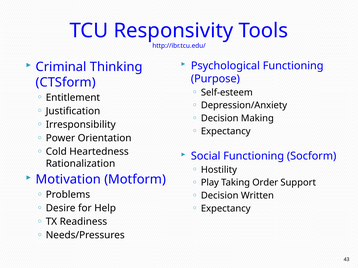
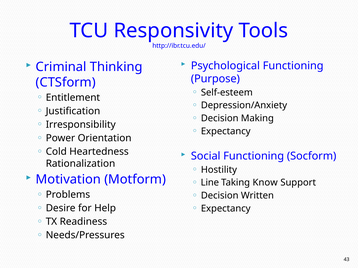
Play: Play -> Line
Order: Order -> Know
